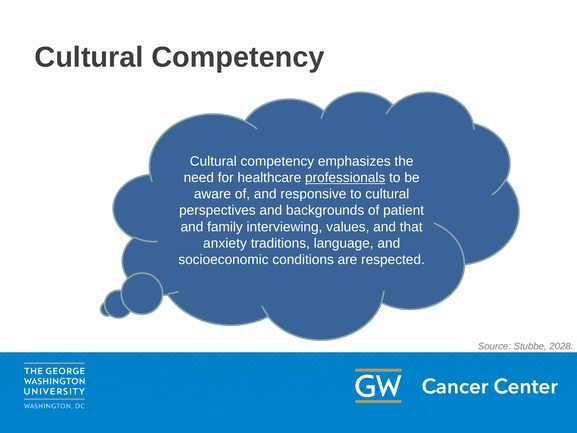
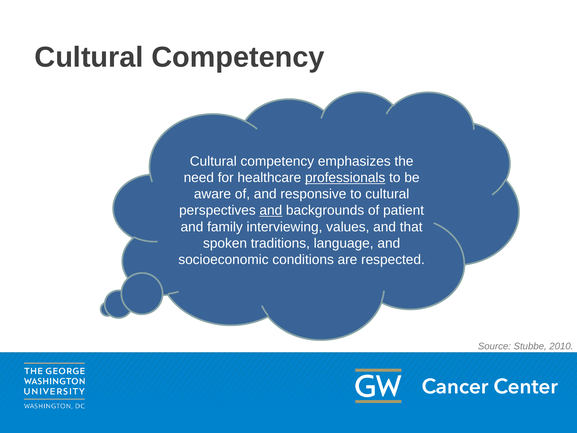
and at (271, 210) underline: none -> present
anxiety: anxiety -> spoken
2028: 2028 -> 2010
